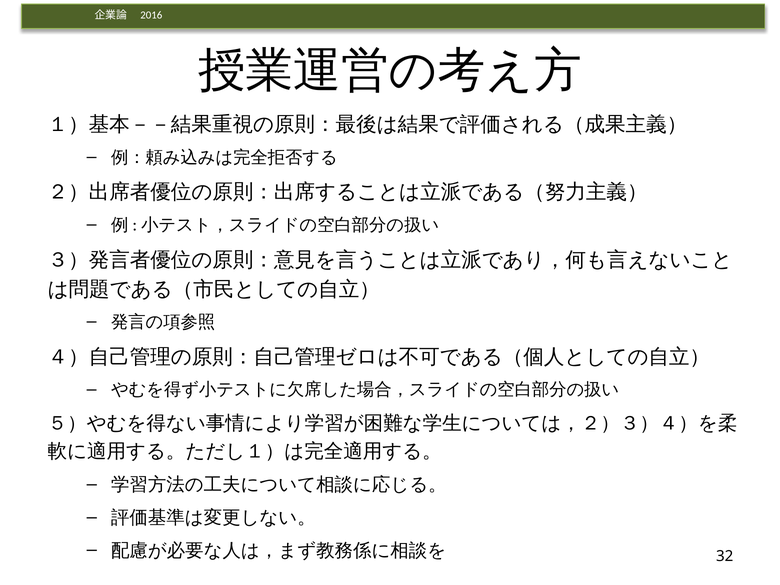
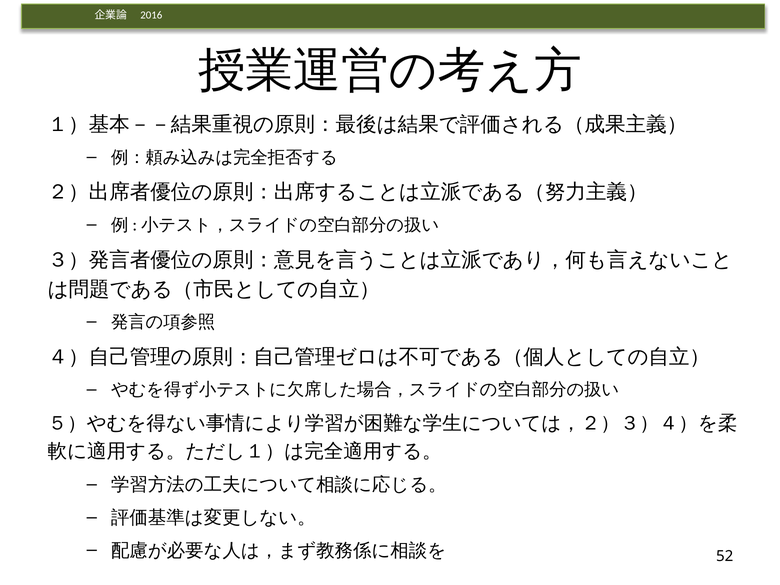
32: 32 -> 52
